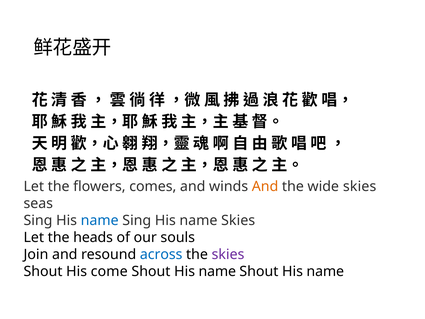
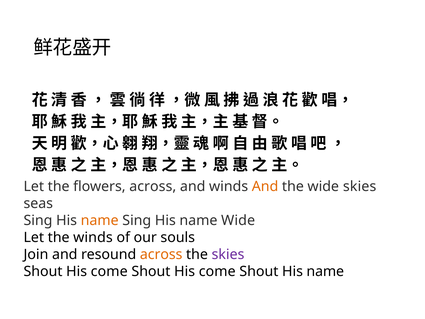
flowers comes: comes -> across
name at (100, 220) colour: blue -> orange
name Skies: Skies -> Wide
the heads: heads -> winds
across at (161, 254) colour: blue -> orange
name at (217, 271): name -> come
